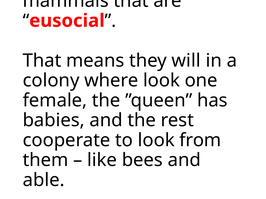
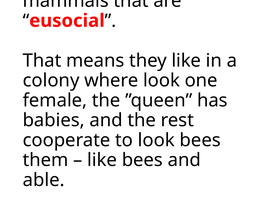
they will: will -> like
look from: from -> bees
